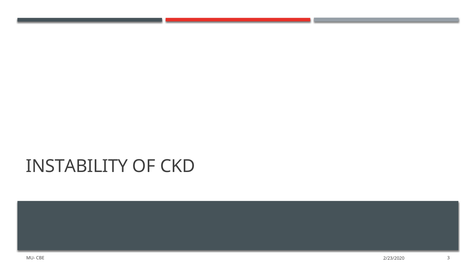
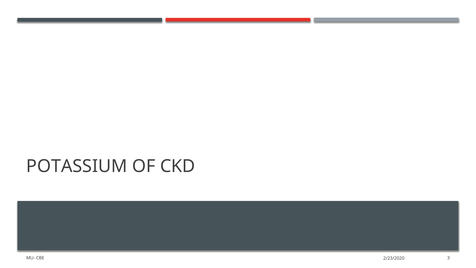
INSTABILITY: INSTABILITY -> POTASSIUM
